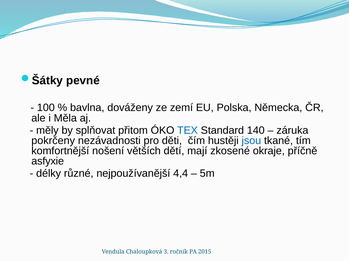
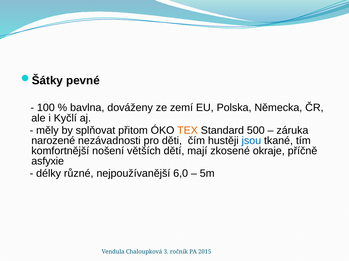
Měla: Měla -> Kyčlí
TEX colour: blue -> orange
140: 140 -> 500
pokrčeny: pokrčeny -> narozené
4,4: 4,4 -> 6,0
